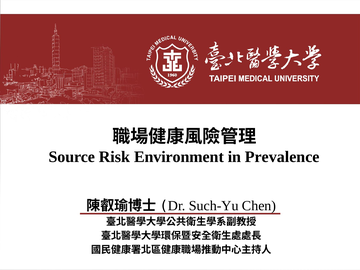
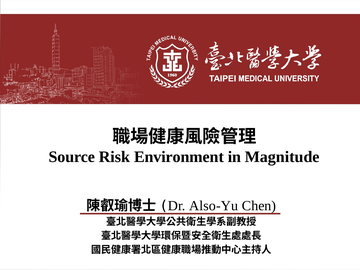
Prevalence: Prevalence -> Magnitude
Such-Yu: Such-Yu -> Also-Yu
